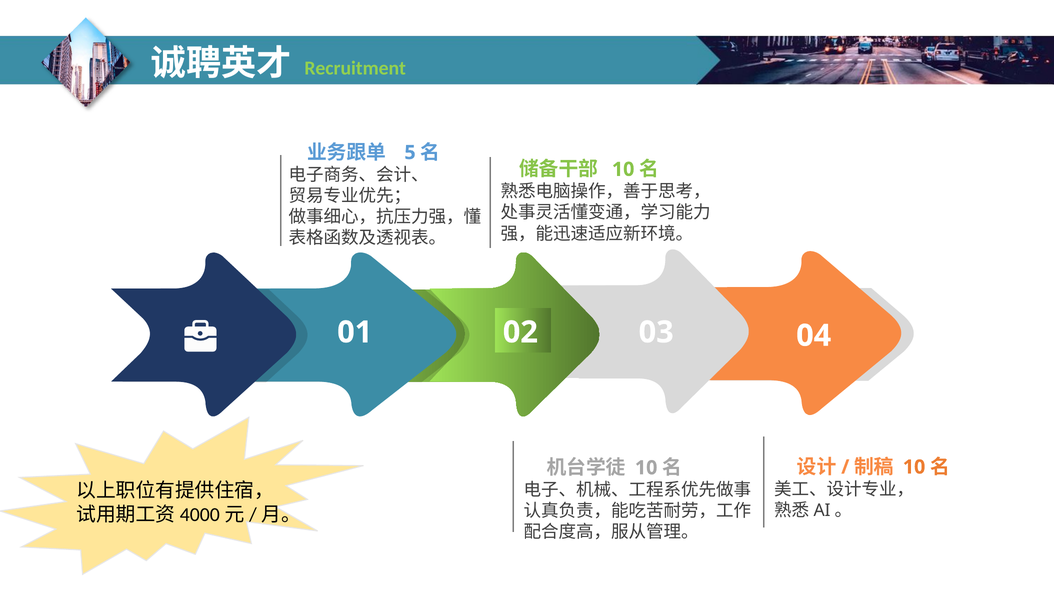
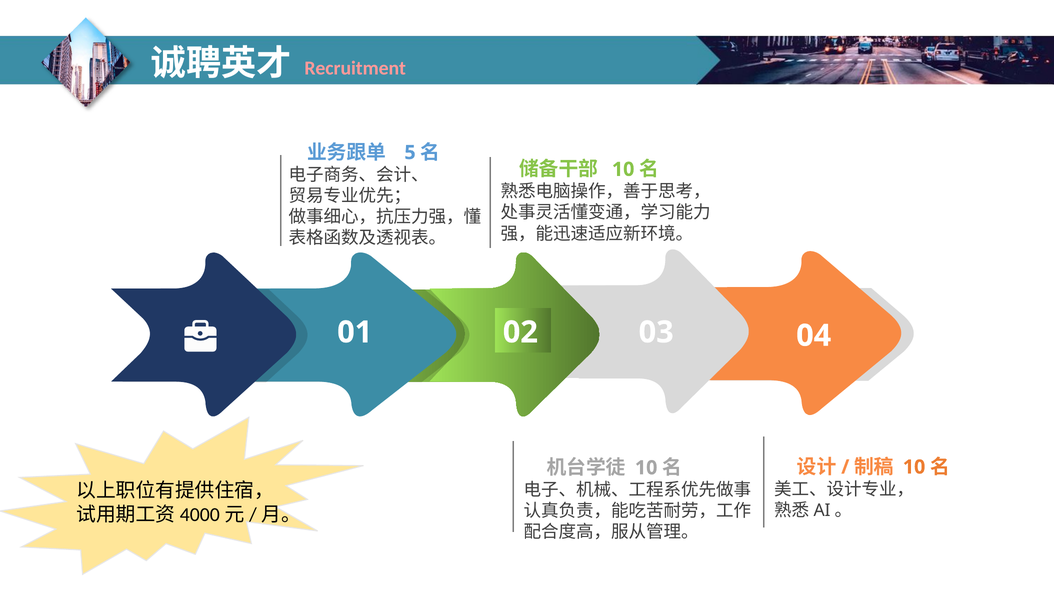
Recruitment colour: light green -> pink
